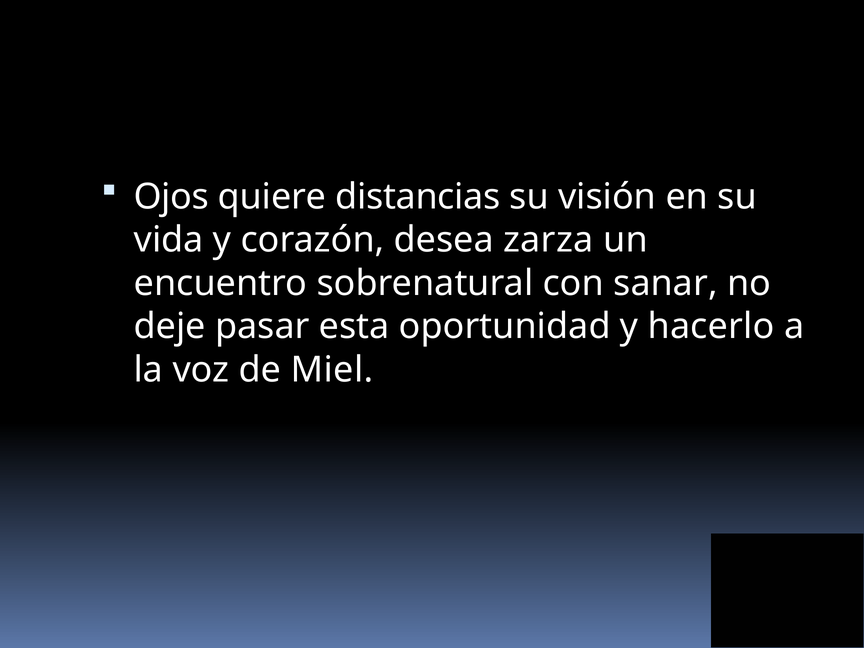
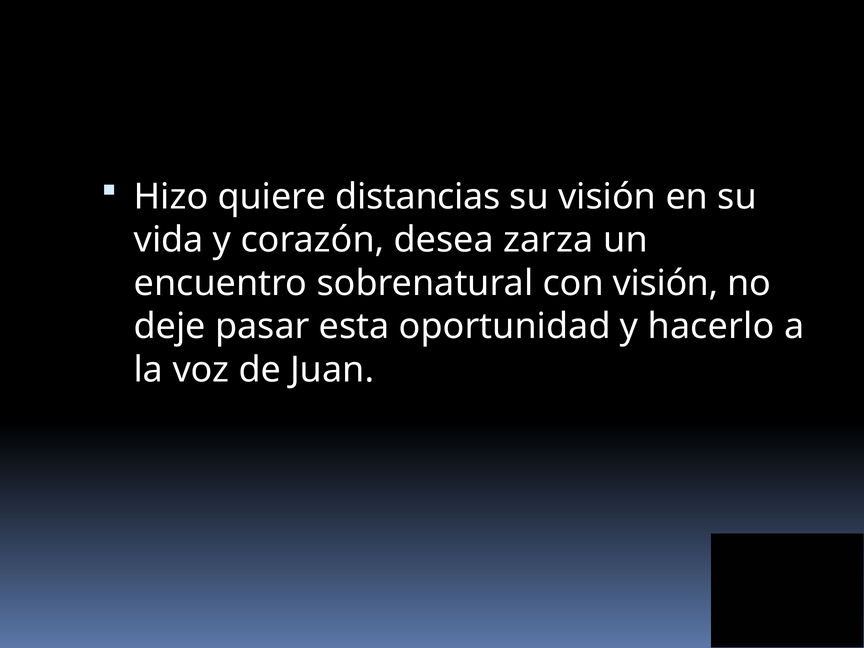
Ojos: Ojos -> Hizo
con sanar: sanar -> visión
Miel: Miel -> Juan
